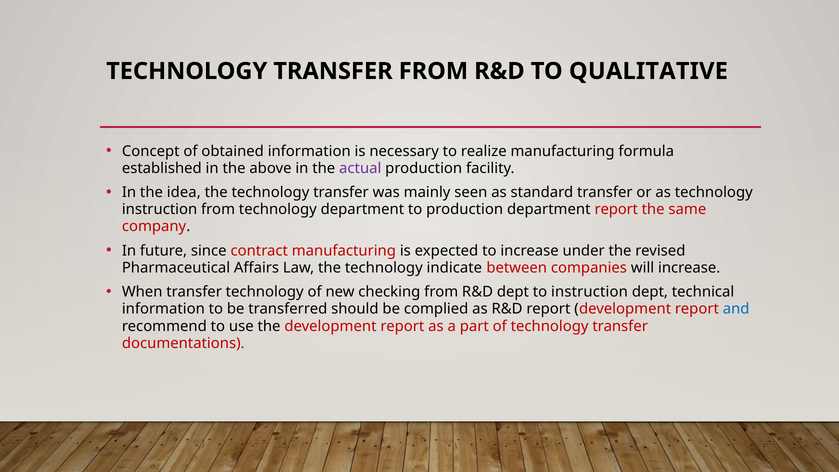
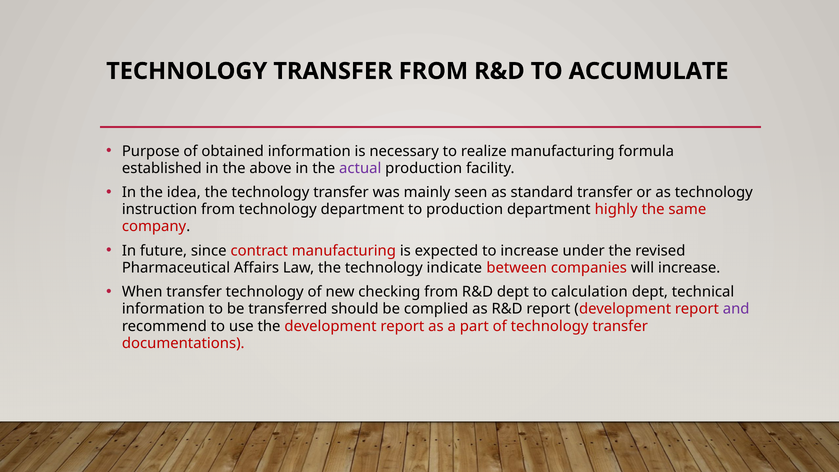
QUALITATIVE: QUALITATIVE -> ACCUMULATE
Concept: Concept -> Purpose
department report: report -> highly
to instruction: instruction -> calculation
and colour: blue -> purple
